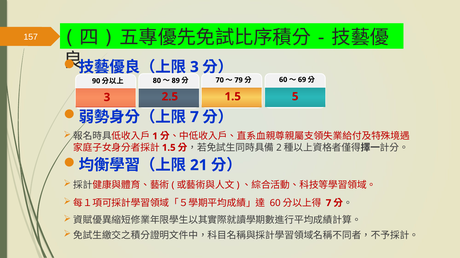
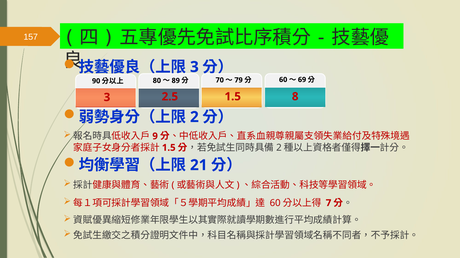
5: 5 -> 8
7 at (194, 117): 7 -> 2
1: 1 -> 9
